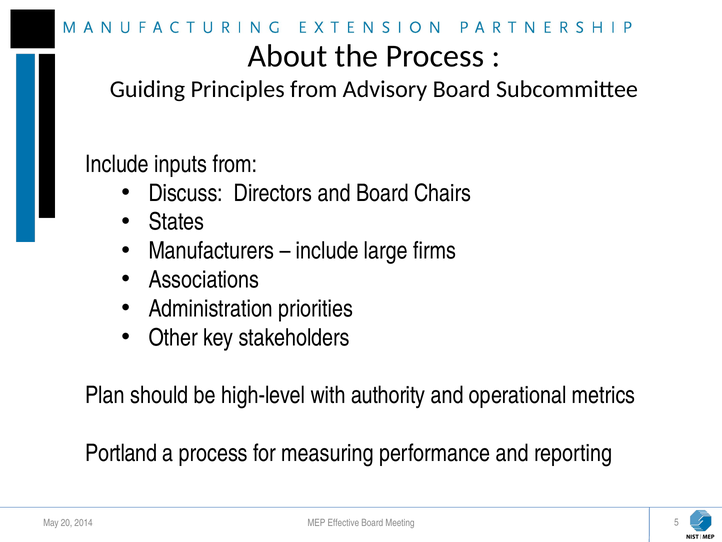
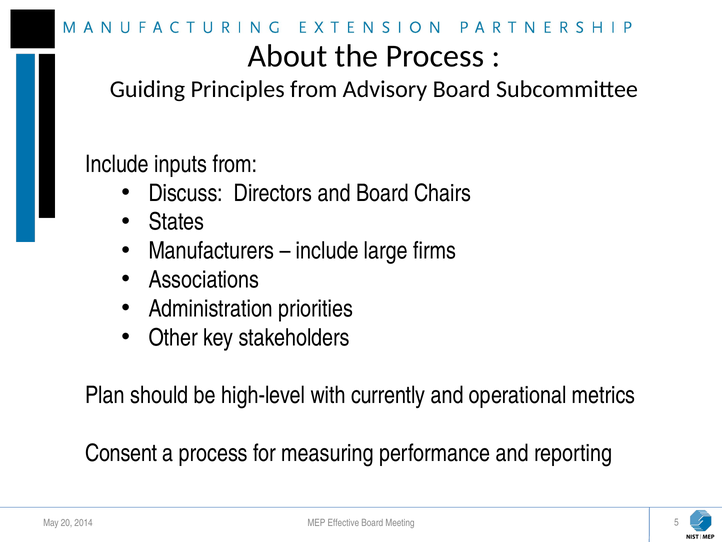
authority: authority -> currently
Portland: Portland -> Consent
